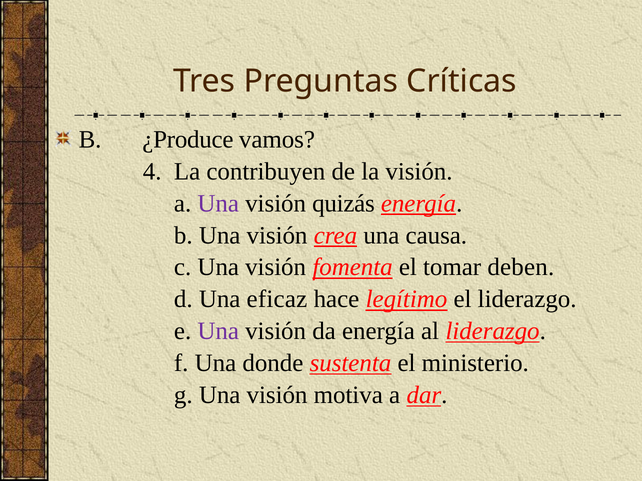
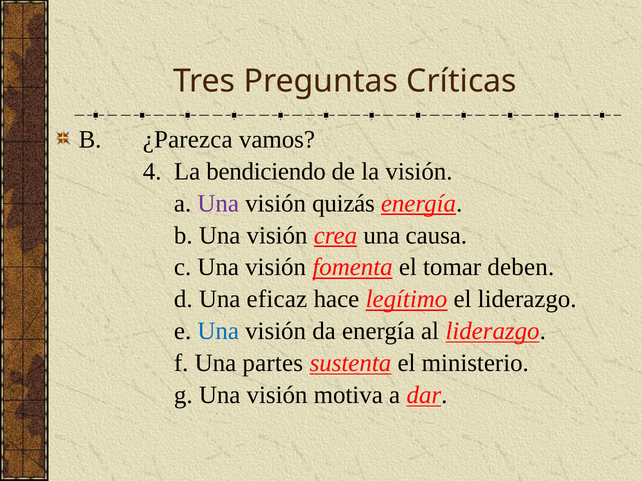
¿Produce: ¿Produce -> ¿Parezca
contribuyen: contribuyen -> bendiciendo
Una at (218, 331) colour: purple -> blue
donde: donde -> partes
